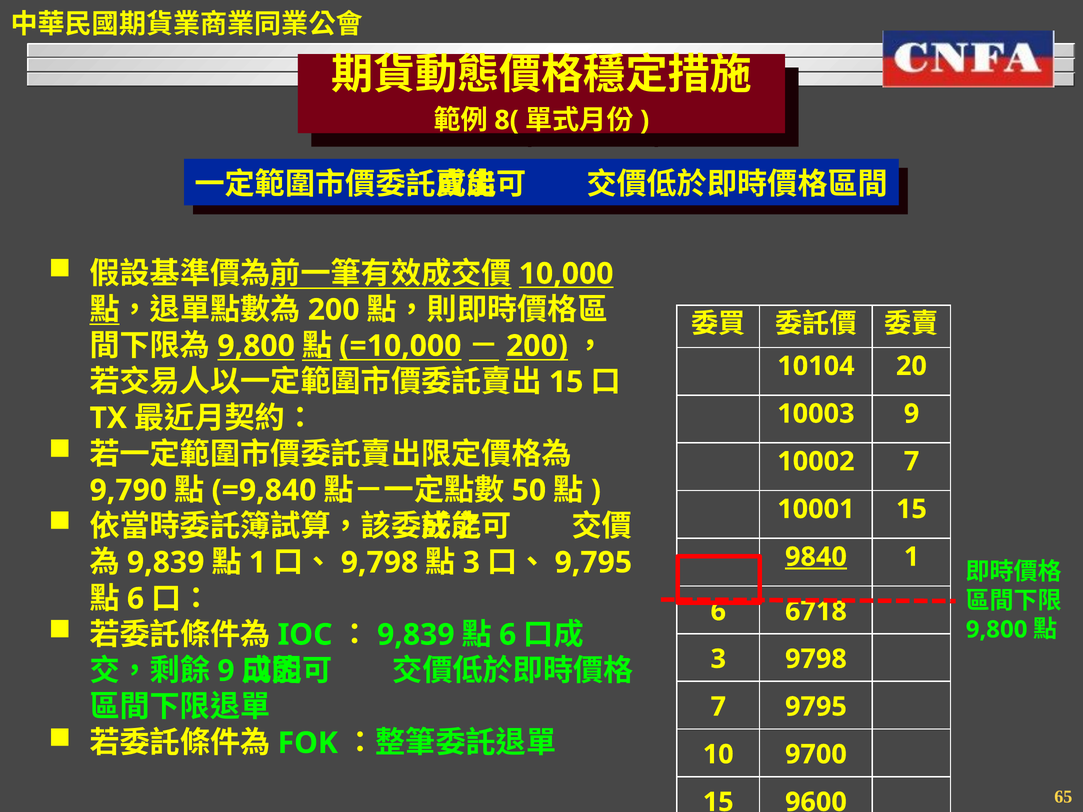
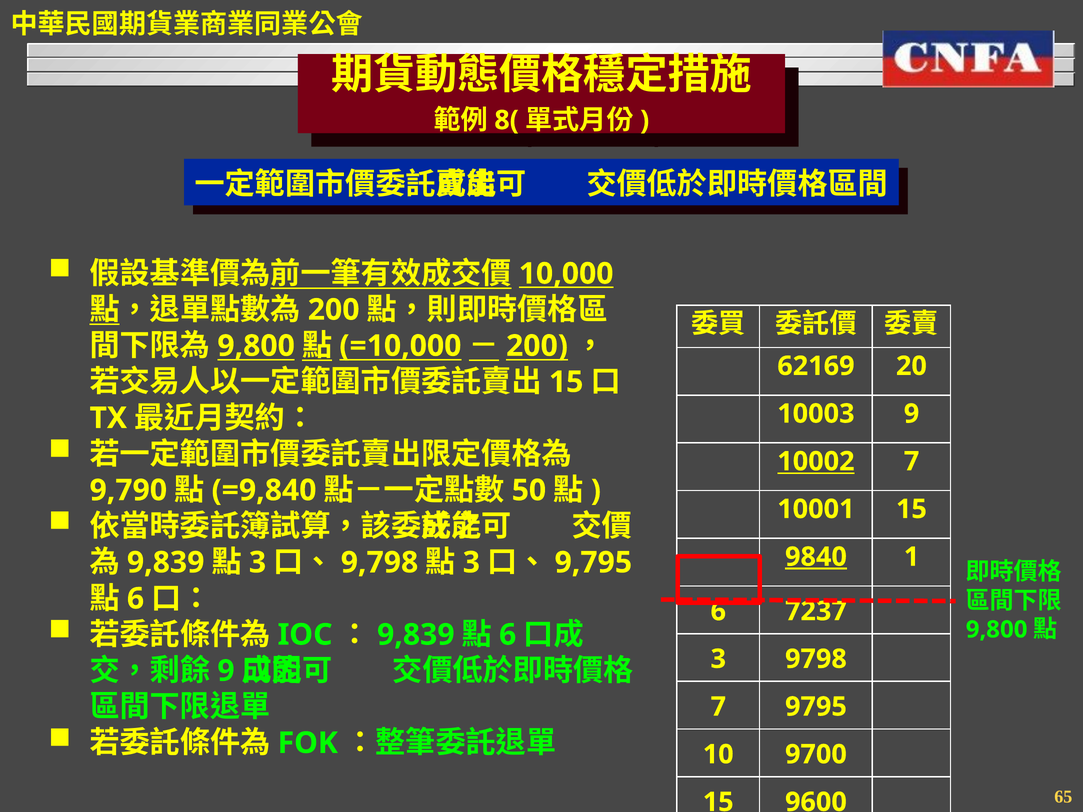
10104: 10104 -> 62169
10002 underline: none -> present
1 at (258, 563): 1 -> 3
6718: 6718 -> 7237
